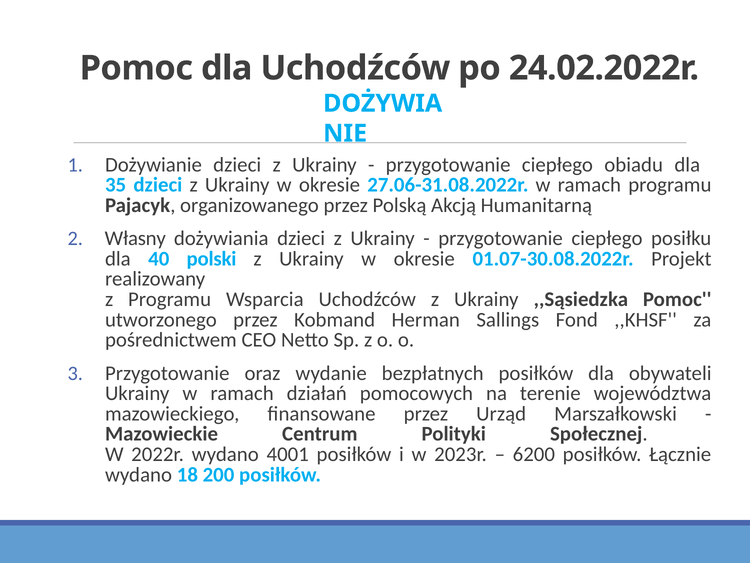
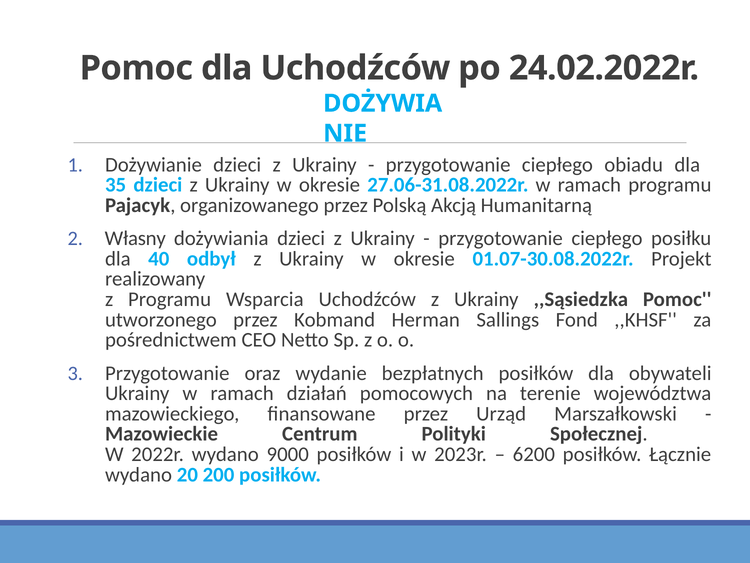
polski: polski -> odbył
4001: 4001 -> 9000
18: 18 -> 20
